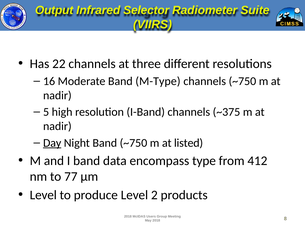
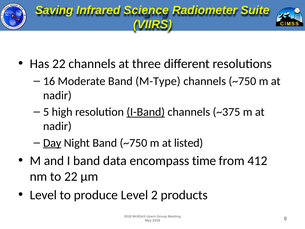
Output: Output -> Saving
Selector: Selector -> Science
I-Band underline: none -> present
type: type -> time
to 77: 77 -> 22
